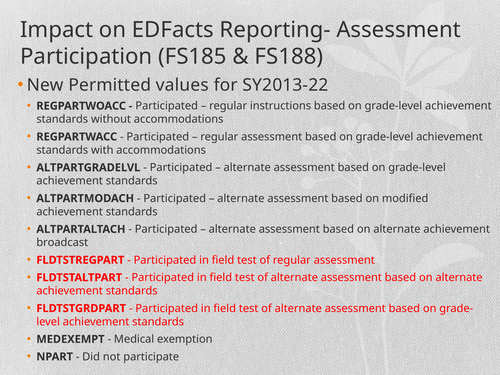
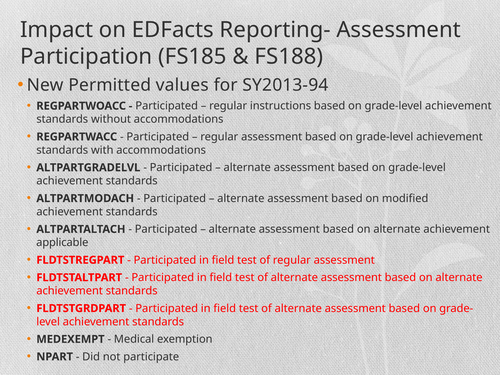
SY2013-22: SY2013-22 -> SY2013-94
broadcast: broadcast -> applicable
